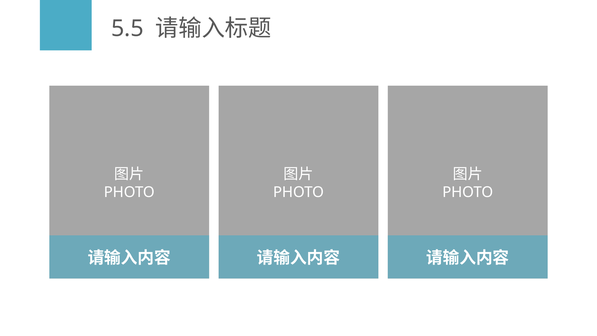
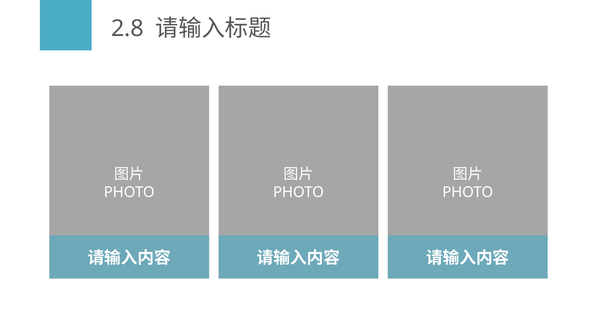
5.5: 5.5 -> 2.8
